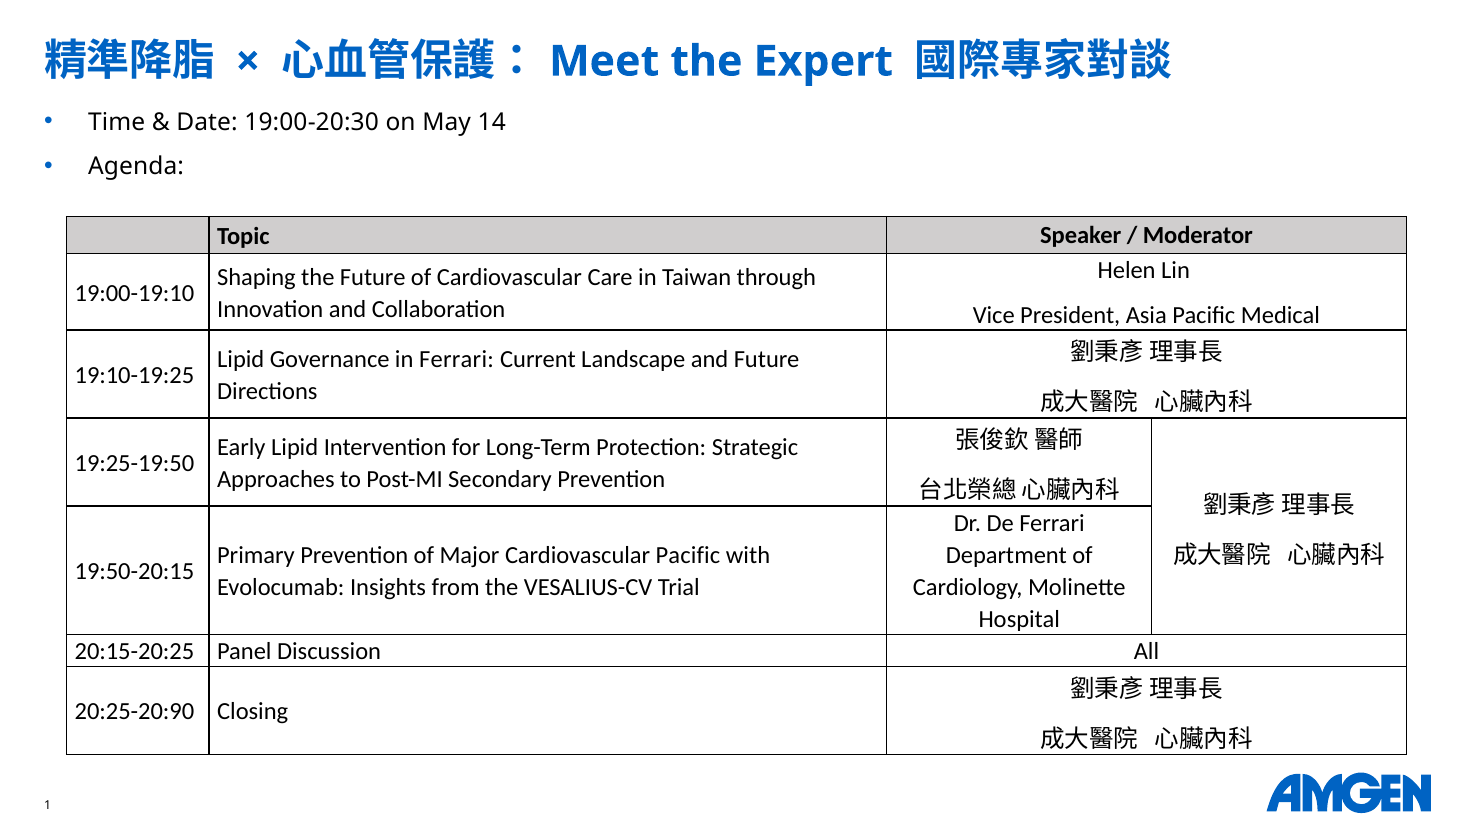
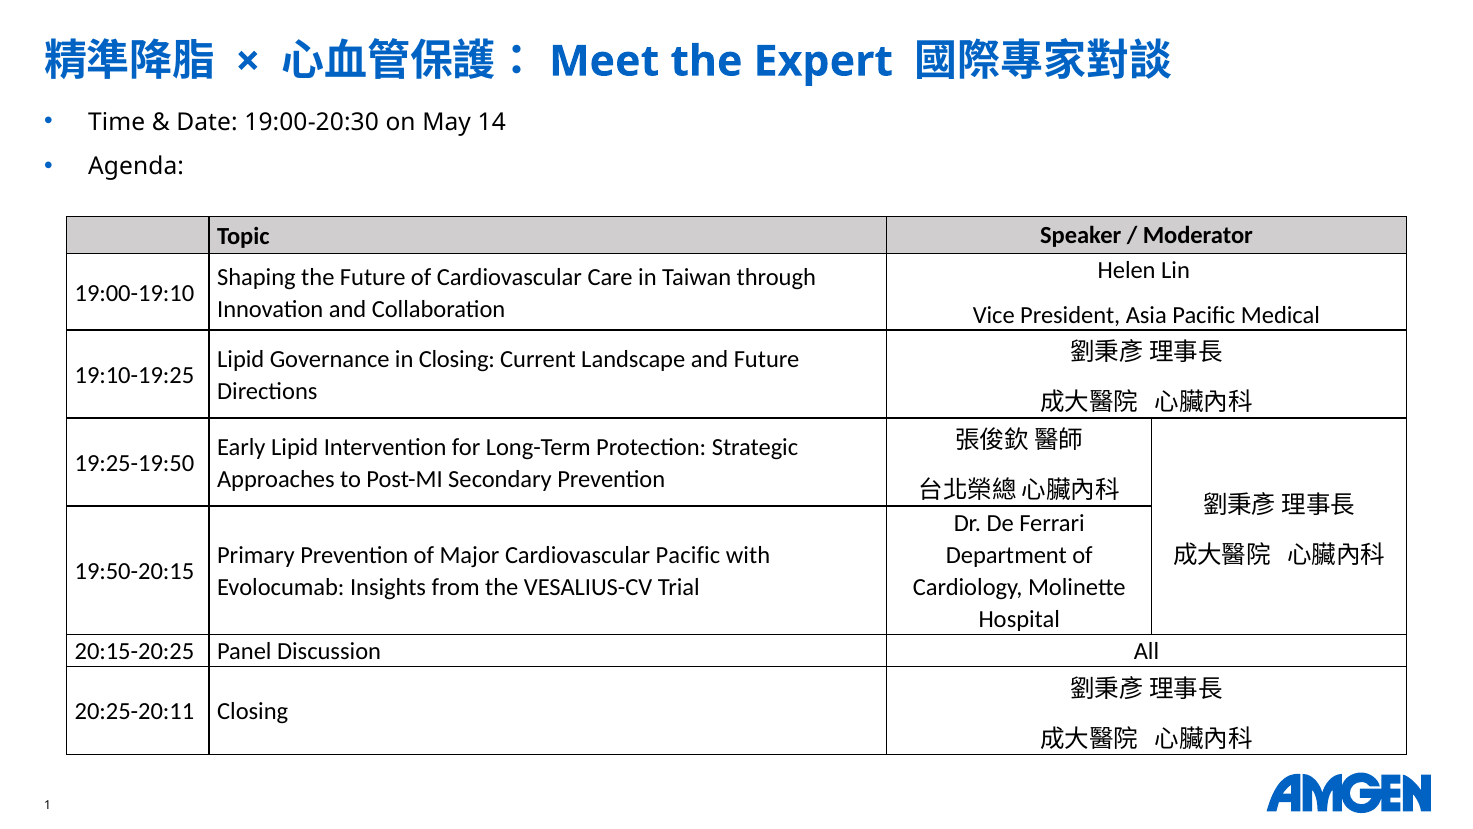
in Ferrari: Ferrari -> Closing
20:25-20:90: 20:25-20:90 -> 20:25-20:11
